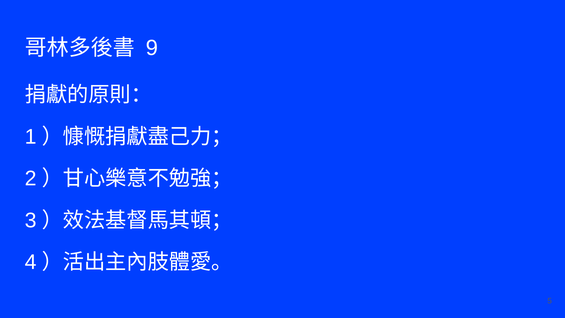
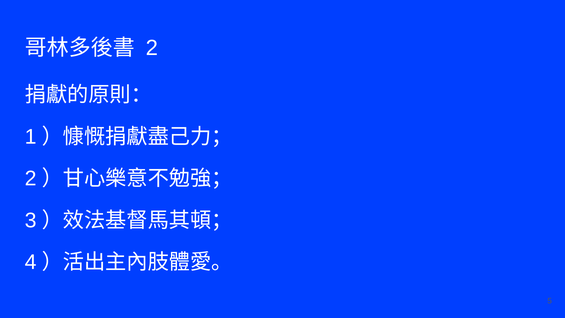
9 at (152, 48): 9 -> 2
